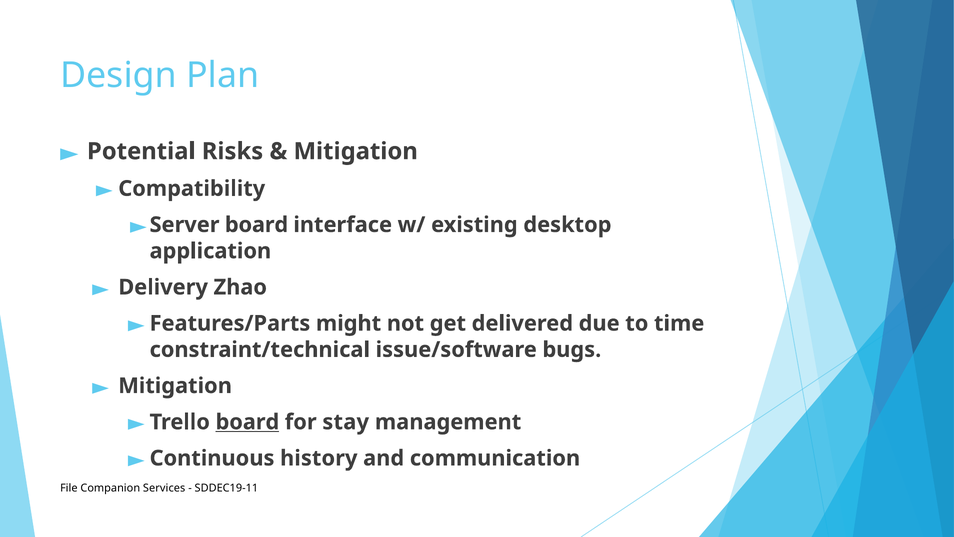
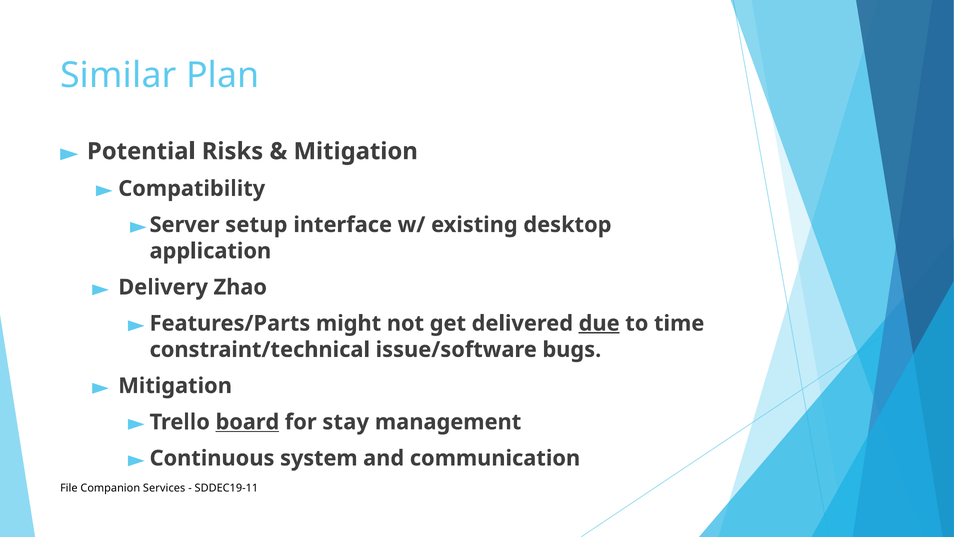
Design: Design -> Similar
Server board: board -> setup
due underline: none -> present
history: history -> system
